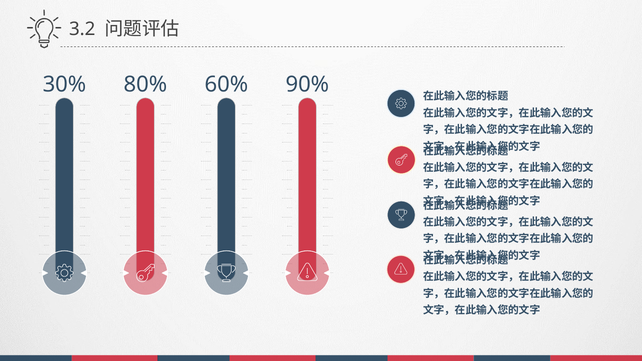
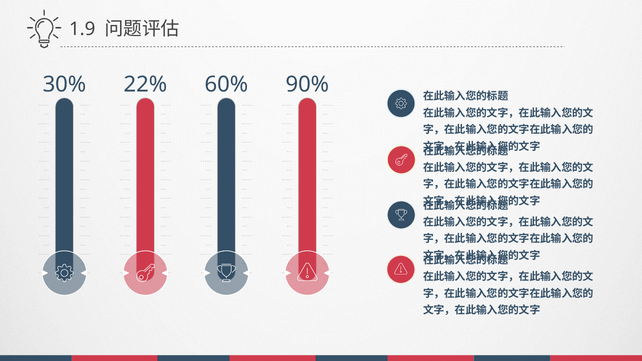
3.2: 3.2 -> 1.9
80%: 80% -> 22%
